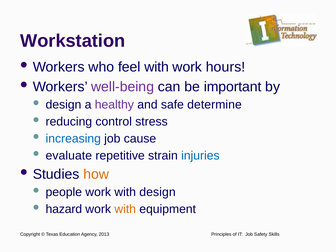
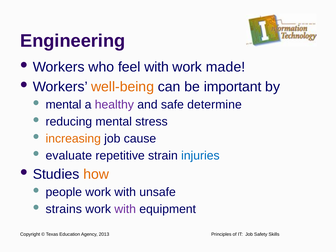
Workstation: Workstation -> Engineering
hours: hours -> made
well-being colour: purple -> orange
design at (63, 105): design -> mental
reducing control: control -> mental
increasing colour: blue -> orange
with design: design -> unsafe
hazard: hazard -> strains
with at (125, 209) colour: orange -> purple
